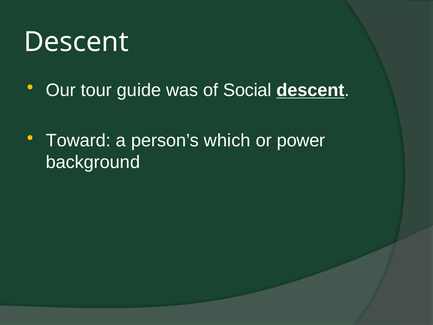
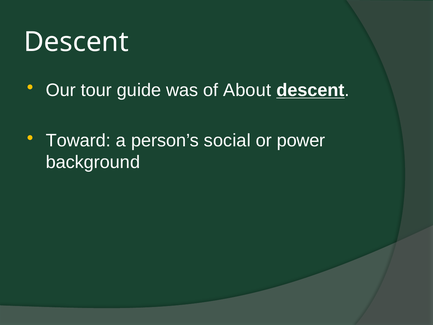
Social: Social -> About
which: which -> social
